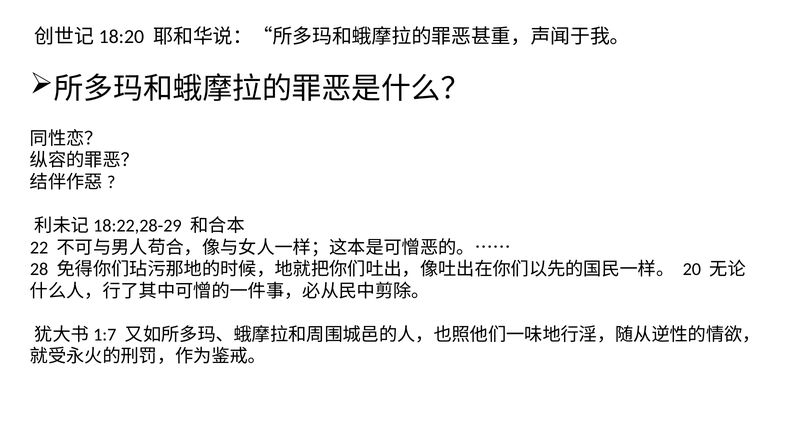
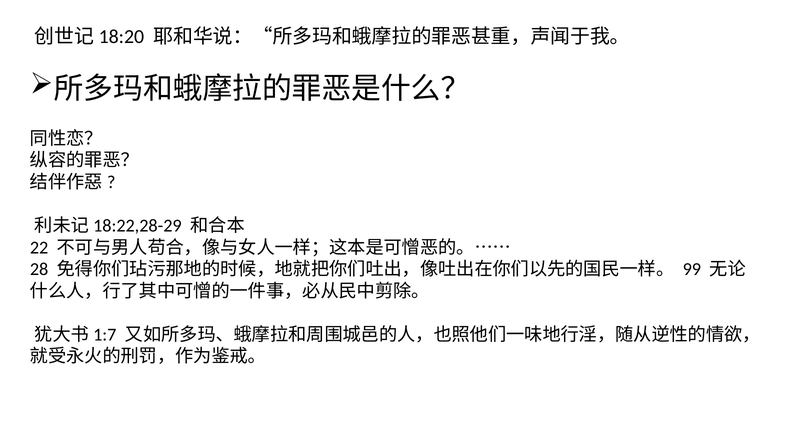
20: 20 -> 99
